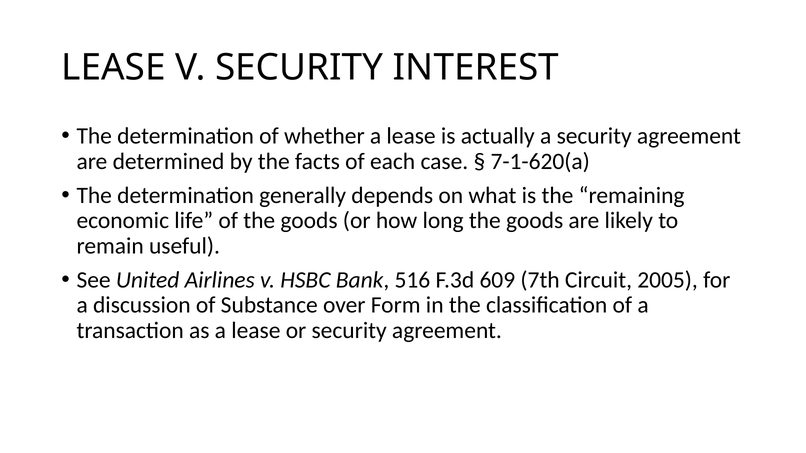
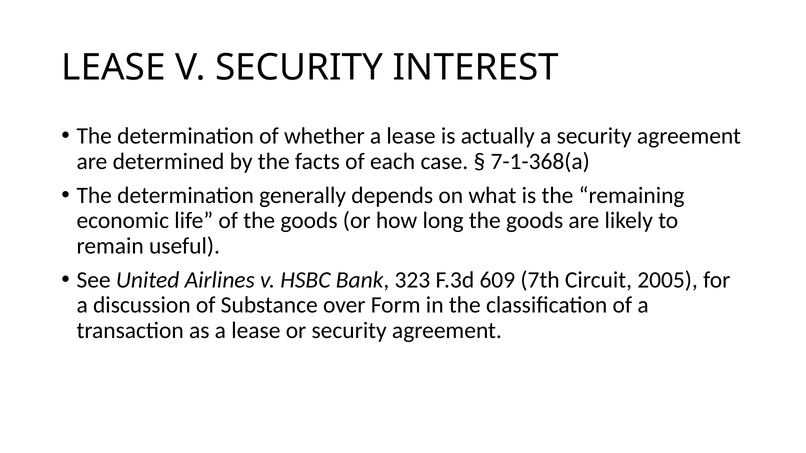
7-1-620(a: 7-1-620(a -> 7-1-368(a
516: 516 -> 323
